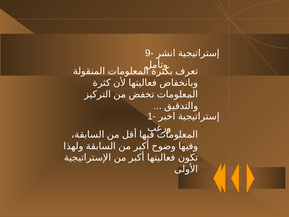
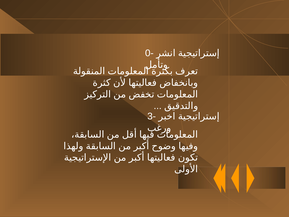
9-: 9- -> 0-
1-: 1- -> 3-
